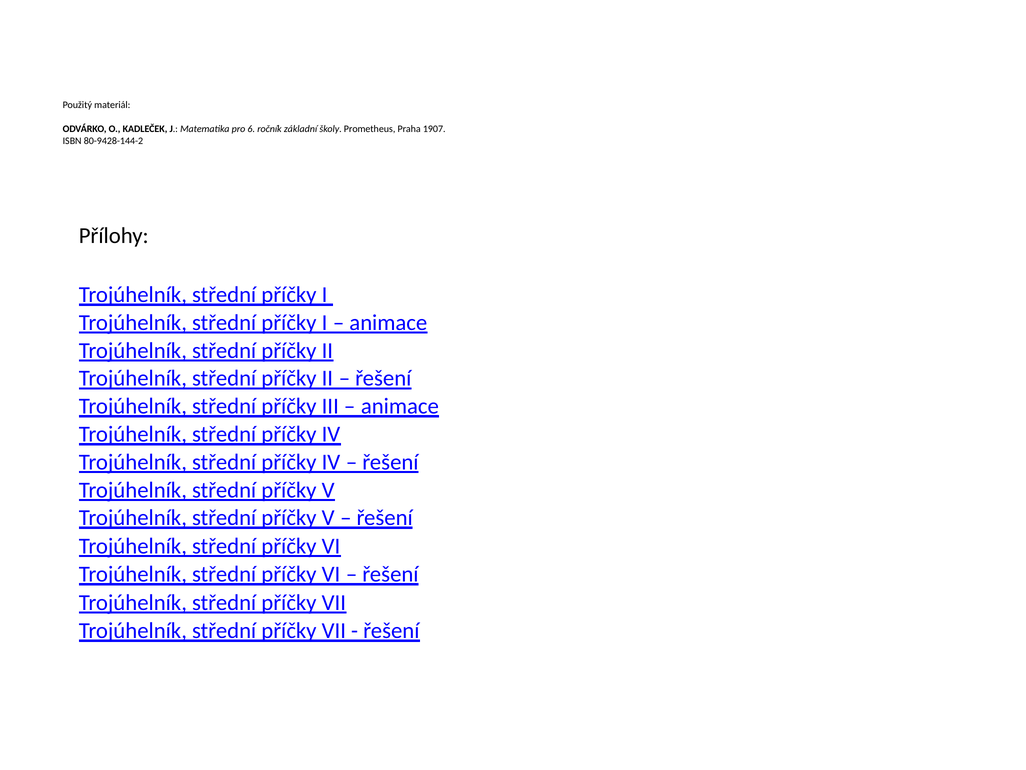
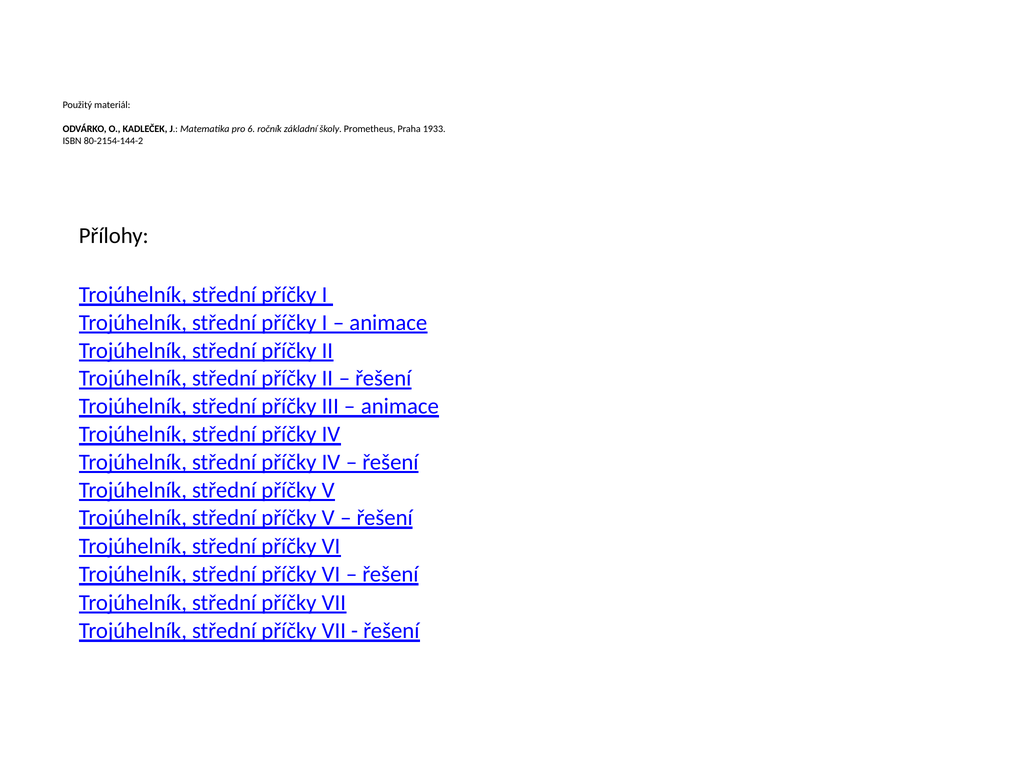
1907: 1907 -> 1933
80-9428-144-2: 80-9428-144-2 -> 80-2154-144-2
